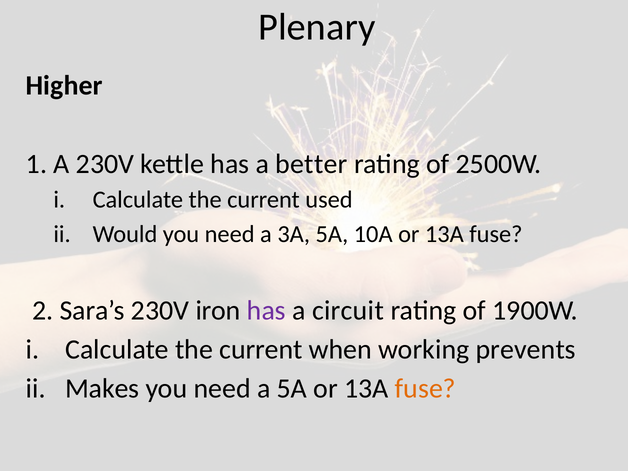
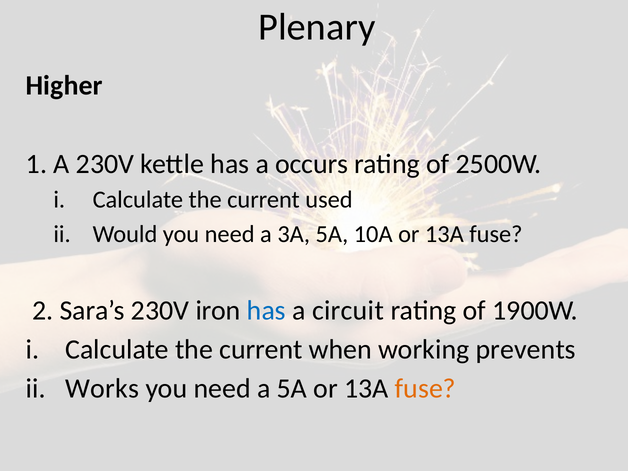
better: better -> occurs
has at (266, 310) colour: purple -> blue
Makes: Makes -> Works
